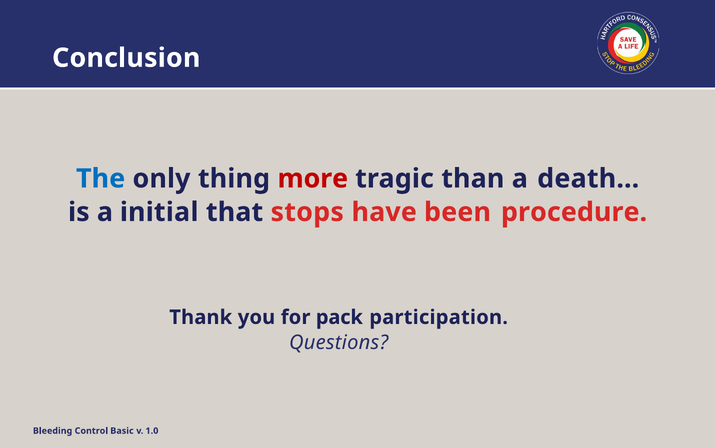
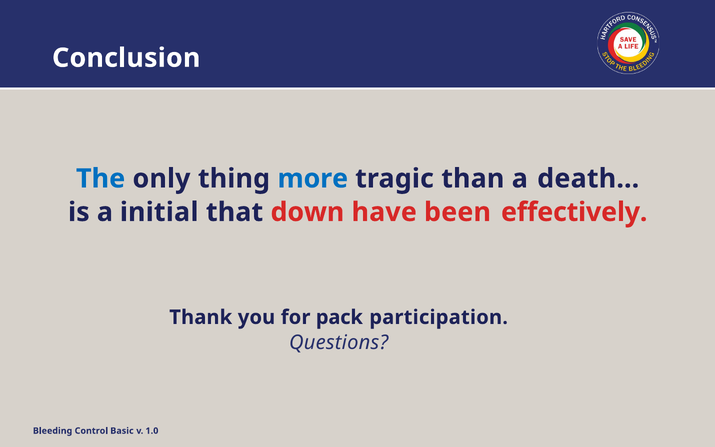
more colour: red -> blue
stops: stops -> down
procedure: procedure -> effectively
